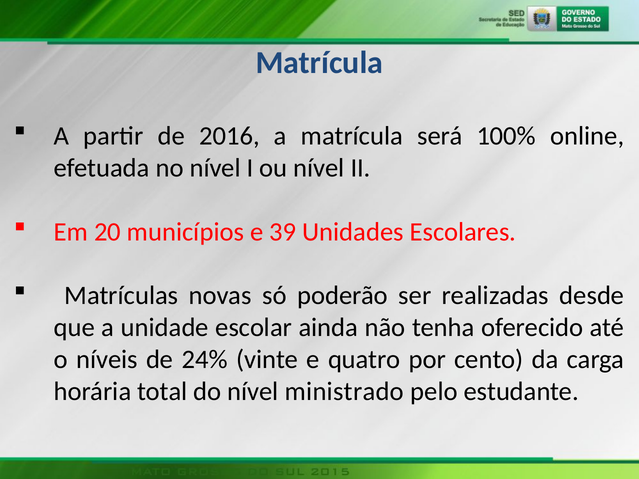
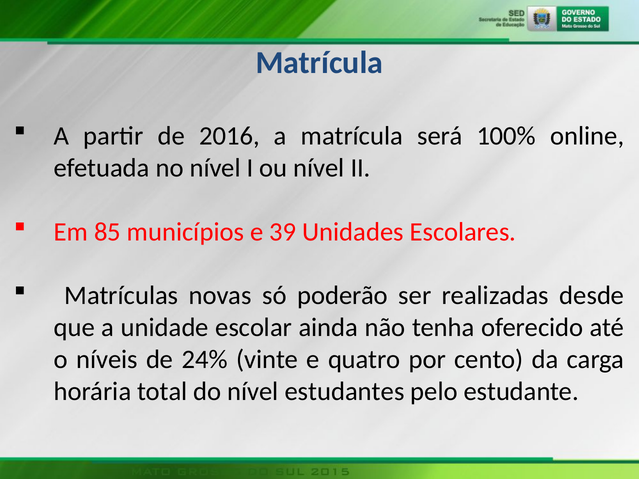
20: 20 -> 85
ministrado: ministrado -> estudantes
